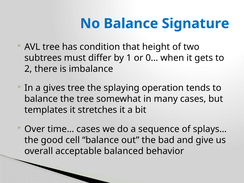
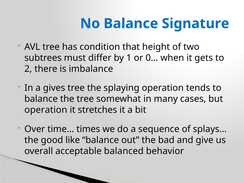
templates at (46, 110): templates -> operation
time… cases: cases -> times
cell: cell -> like
